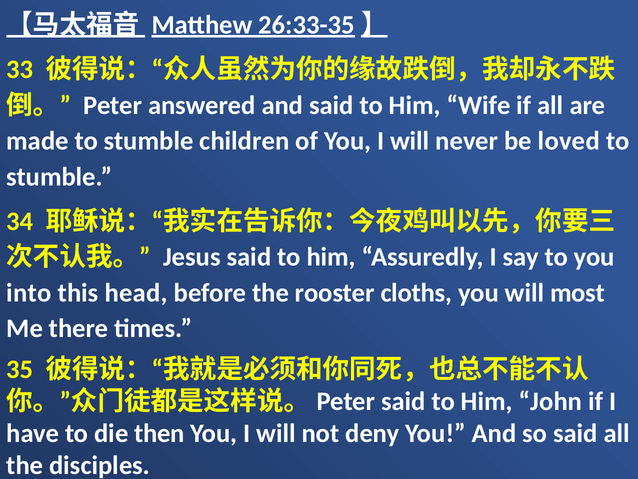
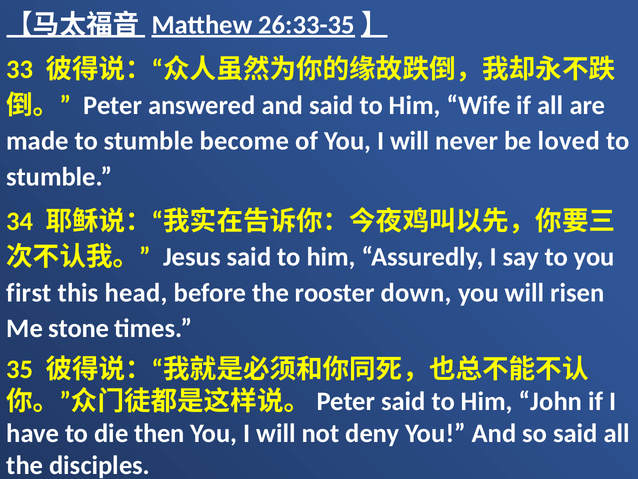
children: children -> become
into: into -> first
cloths: cloths -> down
most: most -> risen
there: there -> stone
